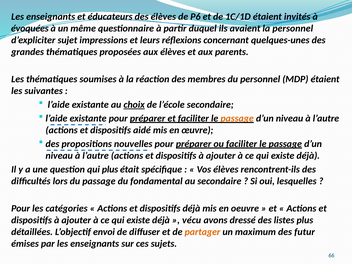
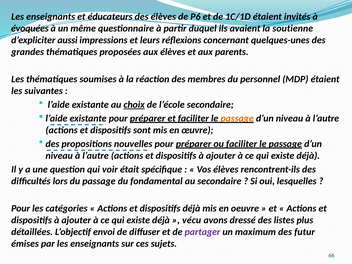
la personnel: personnel -> soutienne
sujet: sujet -> aussi
aidé: aidé -> sont
qui plus: plus -> voir
partager colour: orange -> purple
